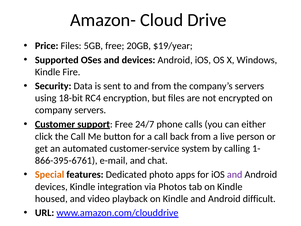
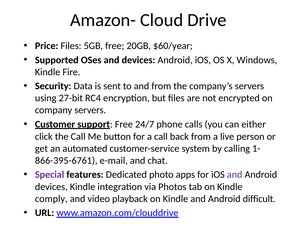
$19/year: $19/year -> $60/year
18-bit: 18-bit -> 27-bit
Special colour: orange -> purple
housed: housed -> comply
